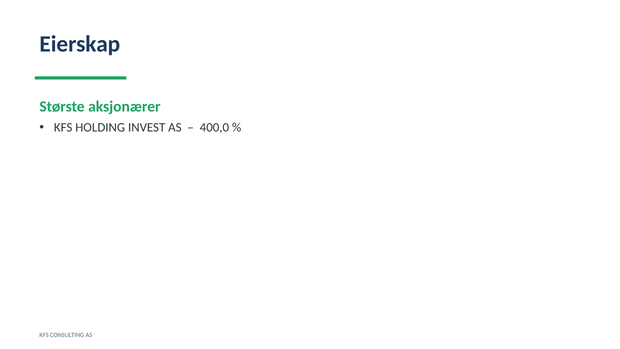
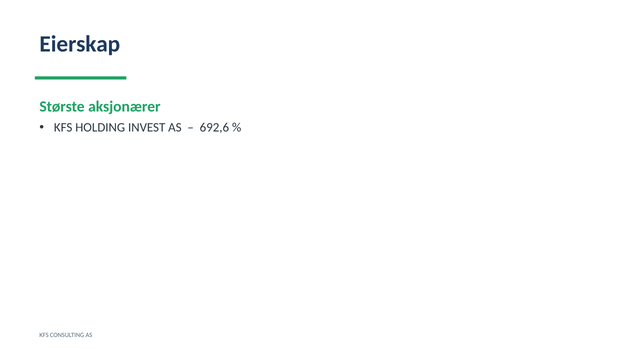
400,0: 400,0 -> 692,6
